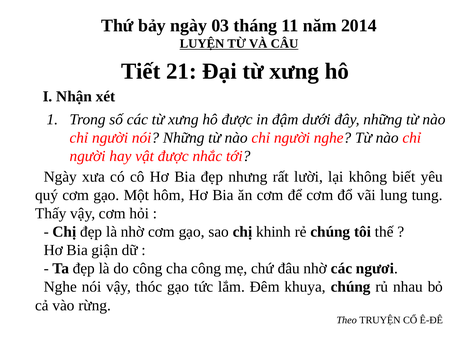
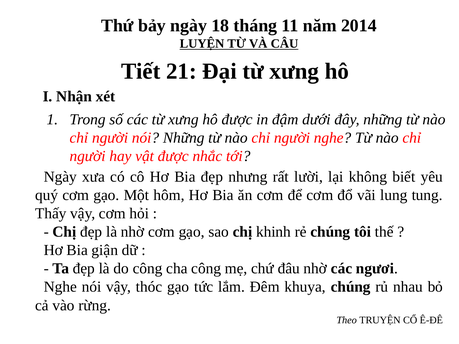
03: 03 -> 18
